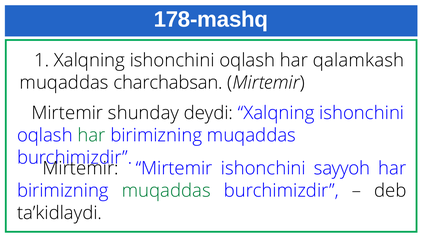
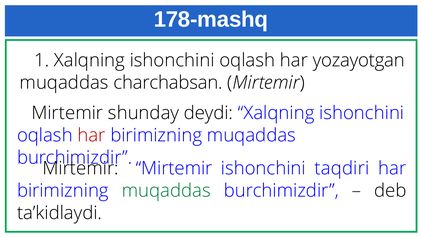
qalamkash: qalamkash -> yozayotgan
har at (92, 135) colour: green -> red
sayyoh: sayyoh -> taqdiri
